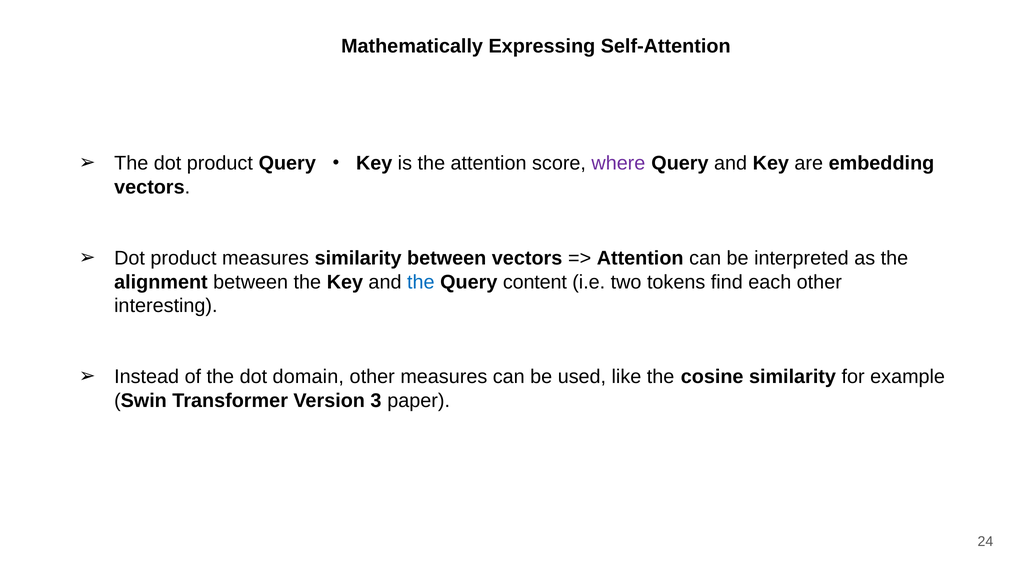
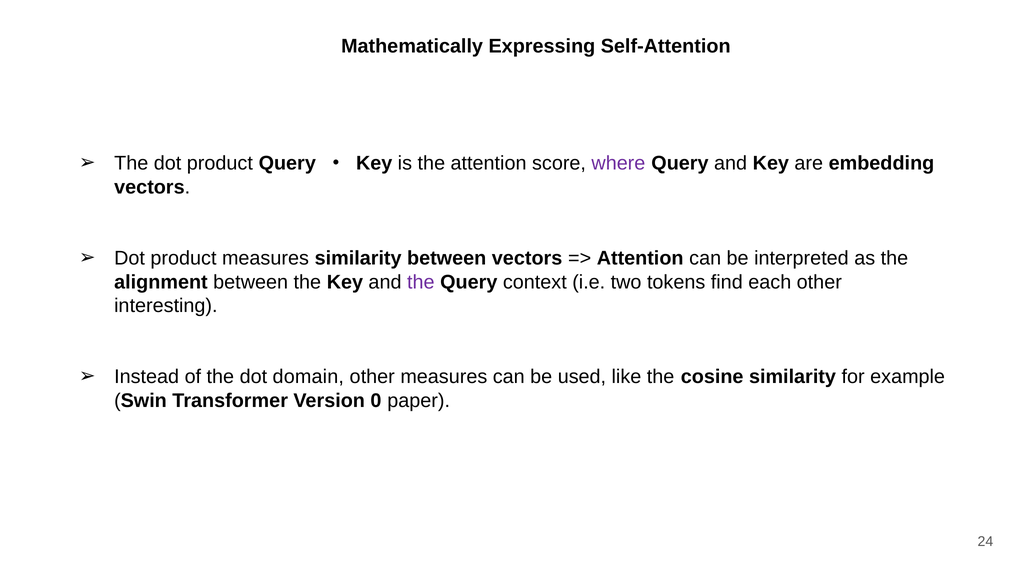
the at (421, 282) colour: blue -> purple
content: content -> context
3: 3 -> 0
